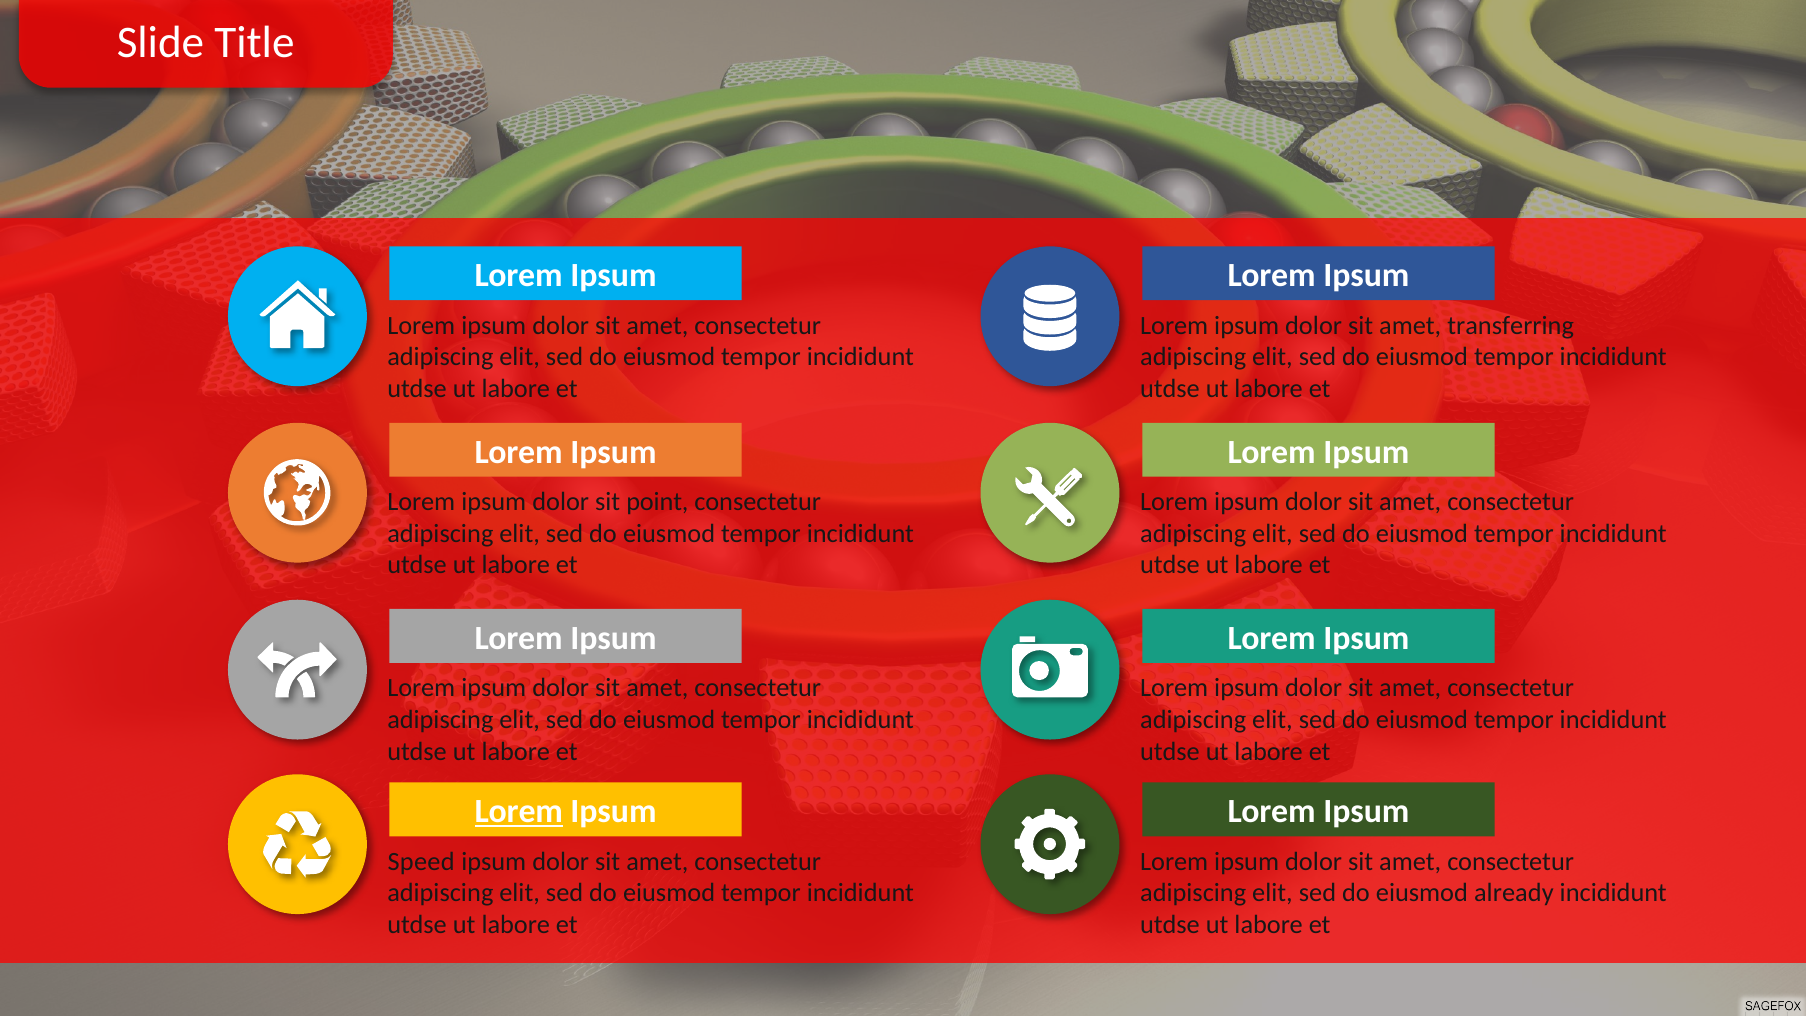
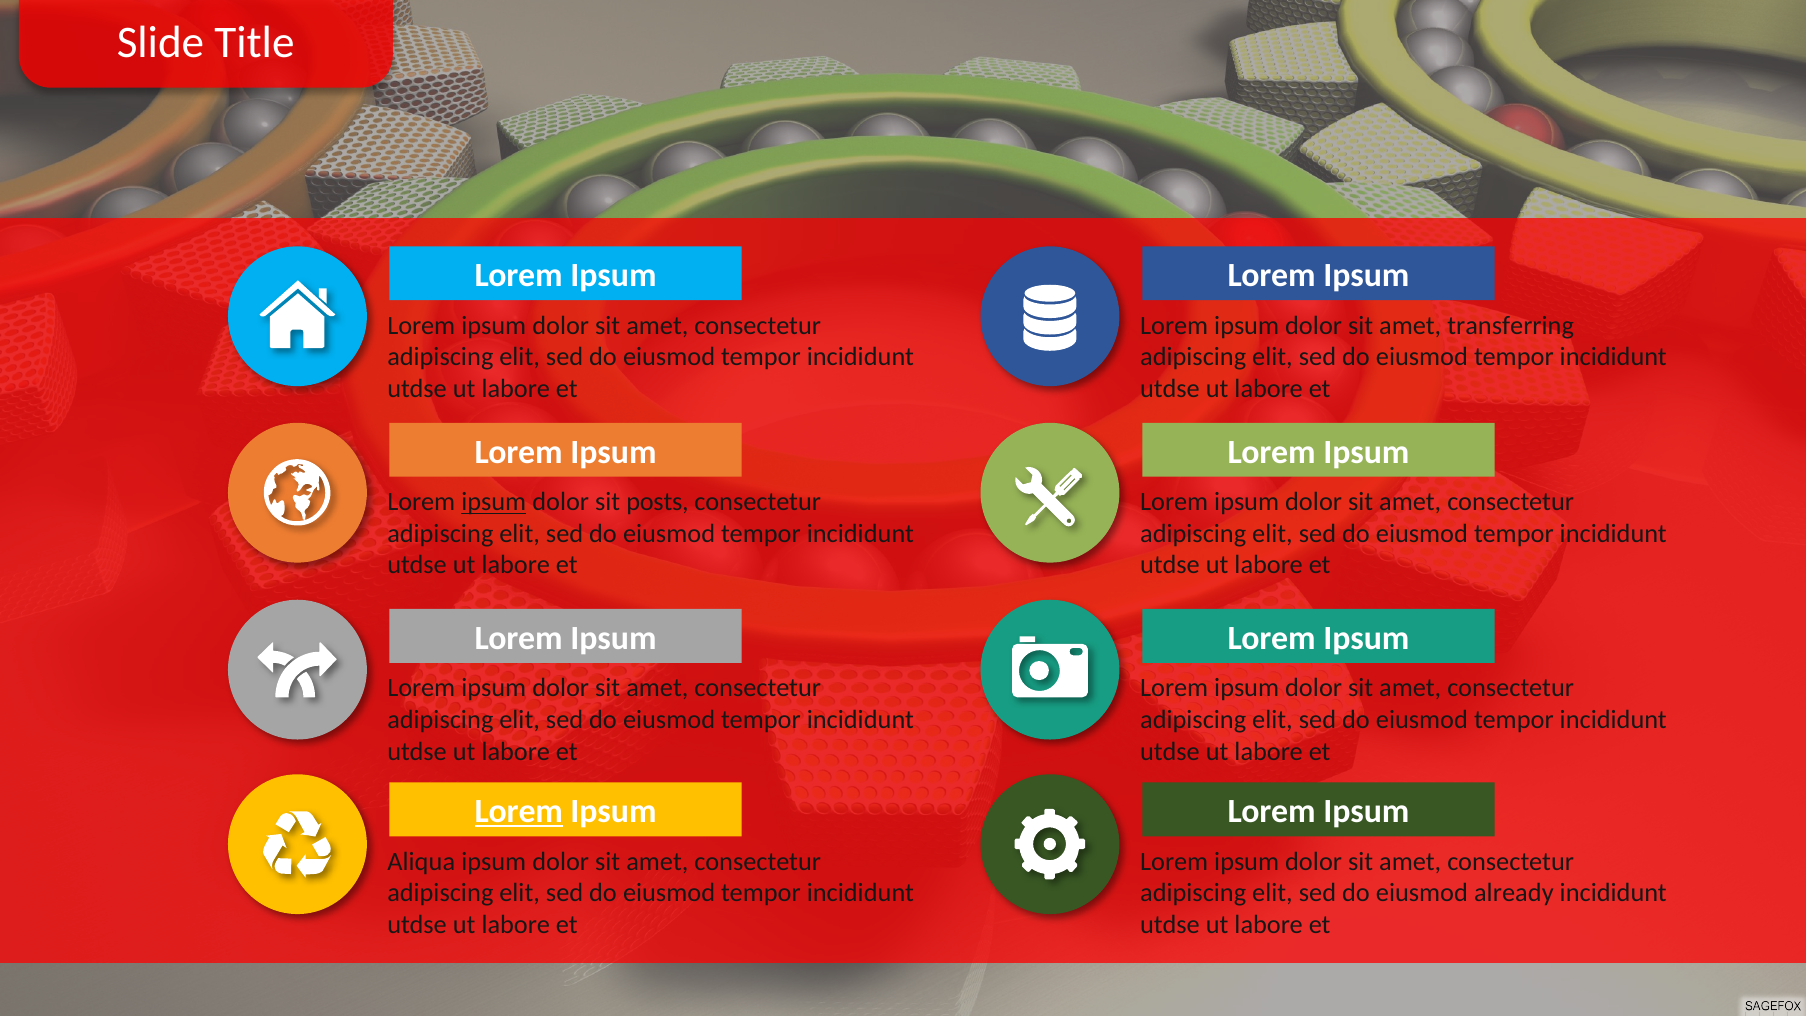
ipsum at (494, 502) underline: none -> present
point: point -> posts
Speed: Speed -> Aliqua
